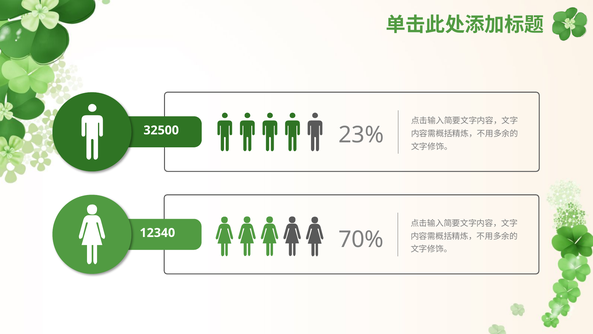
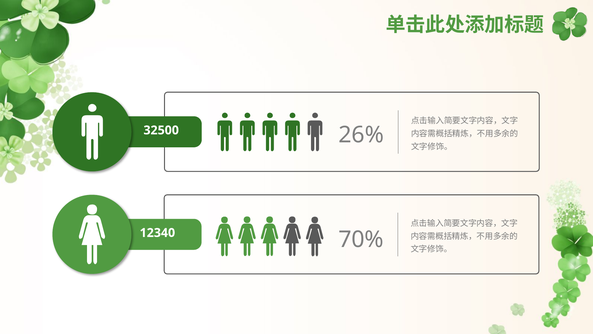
23%: 23% -> 26%
